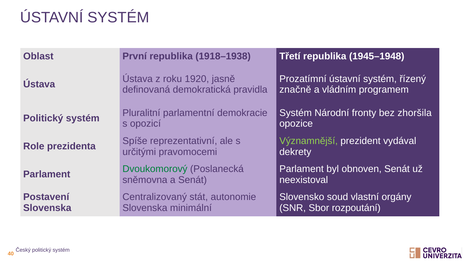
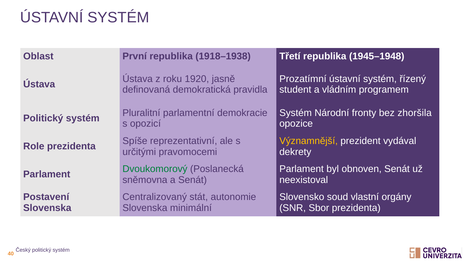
značně: značně -> student
Významnější colour: light green -> yellow
Sbor rozpoutání: rozpoutání -> prezidenta
